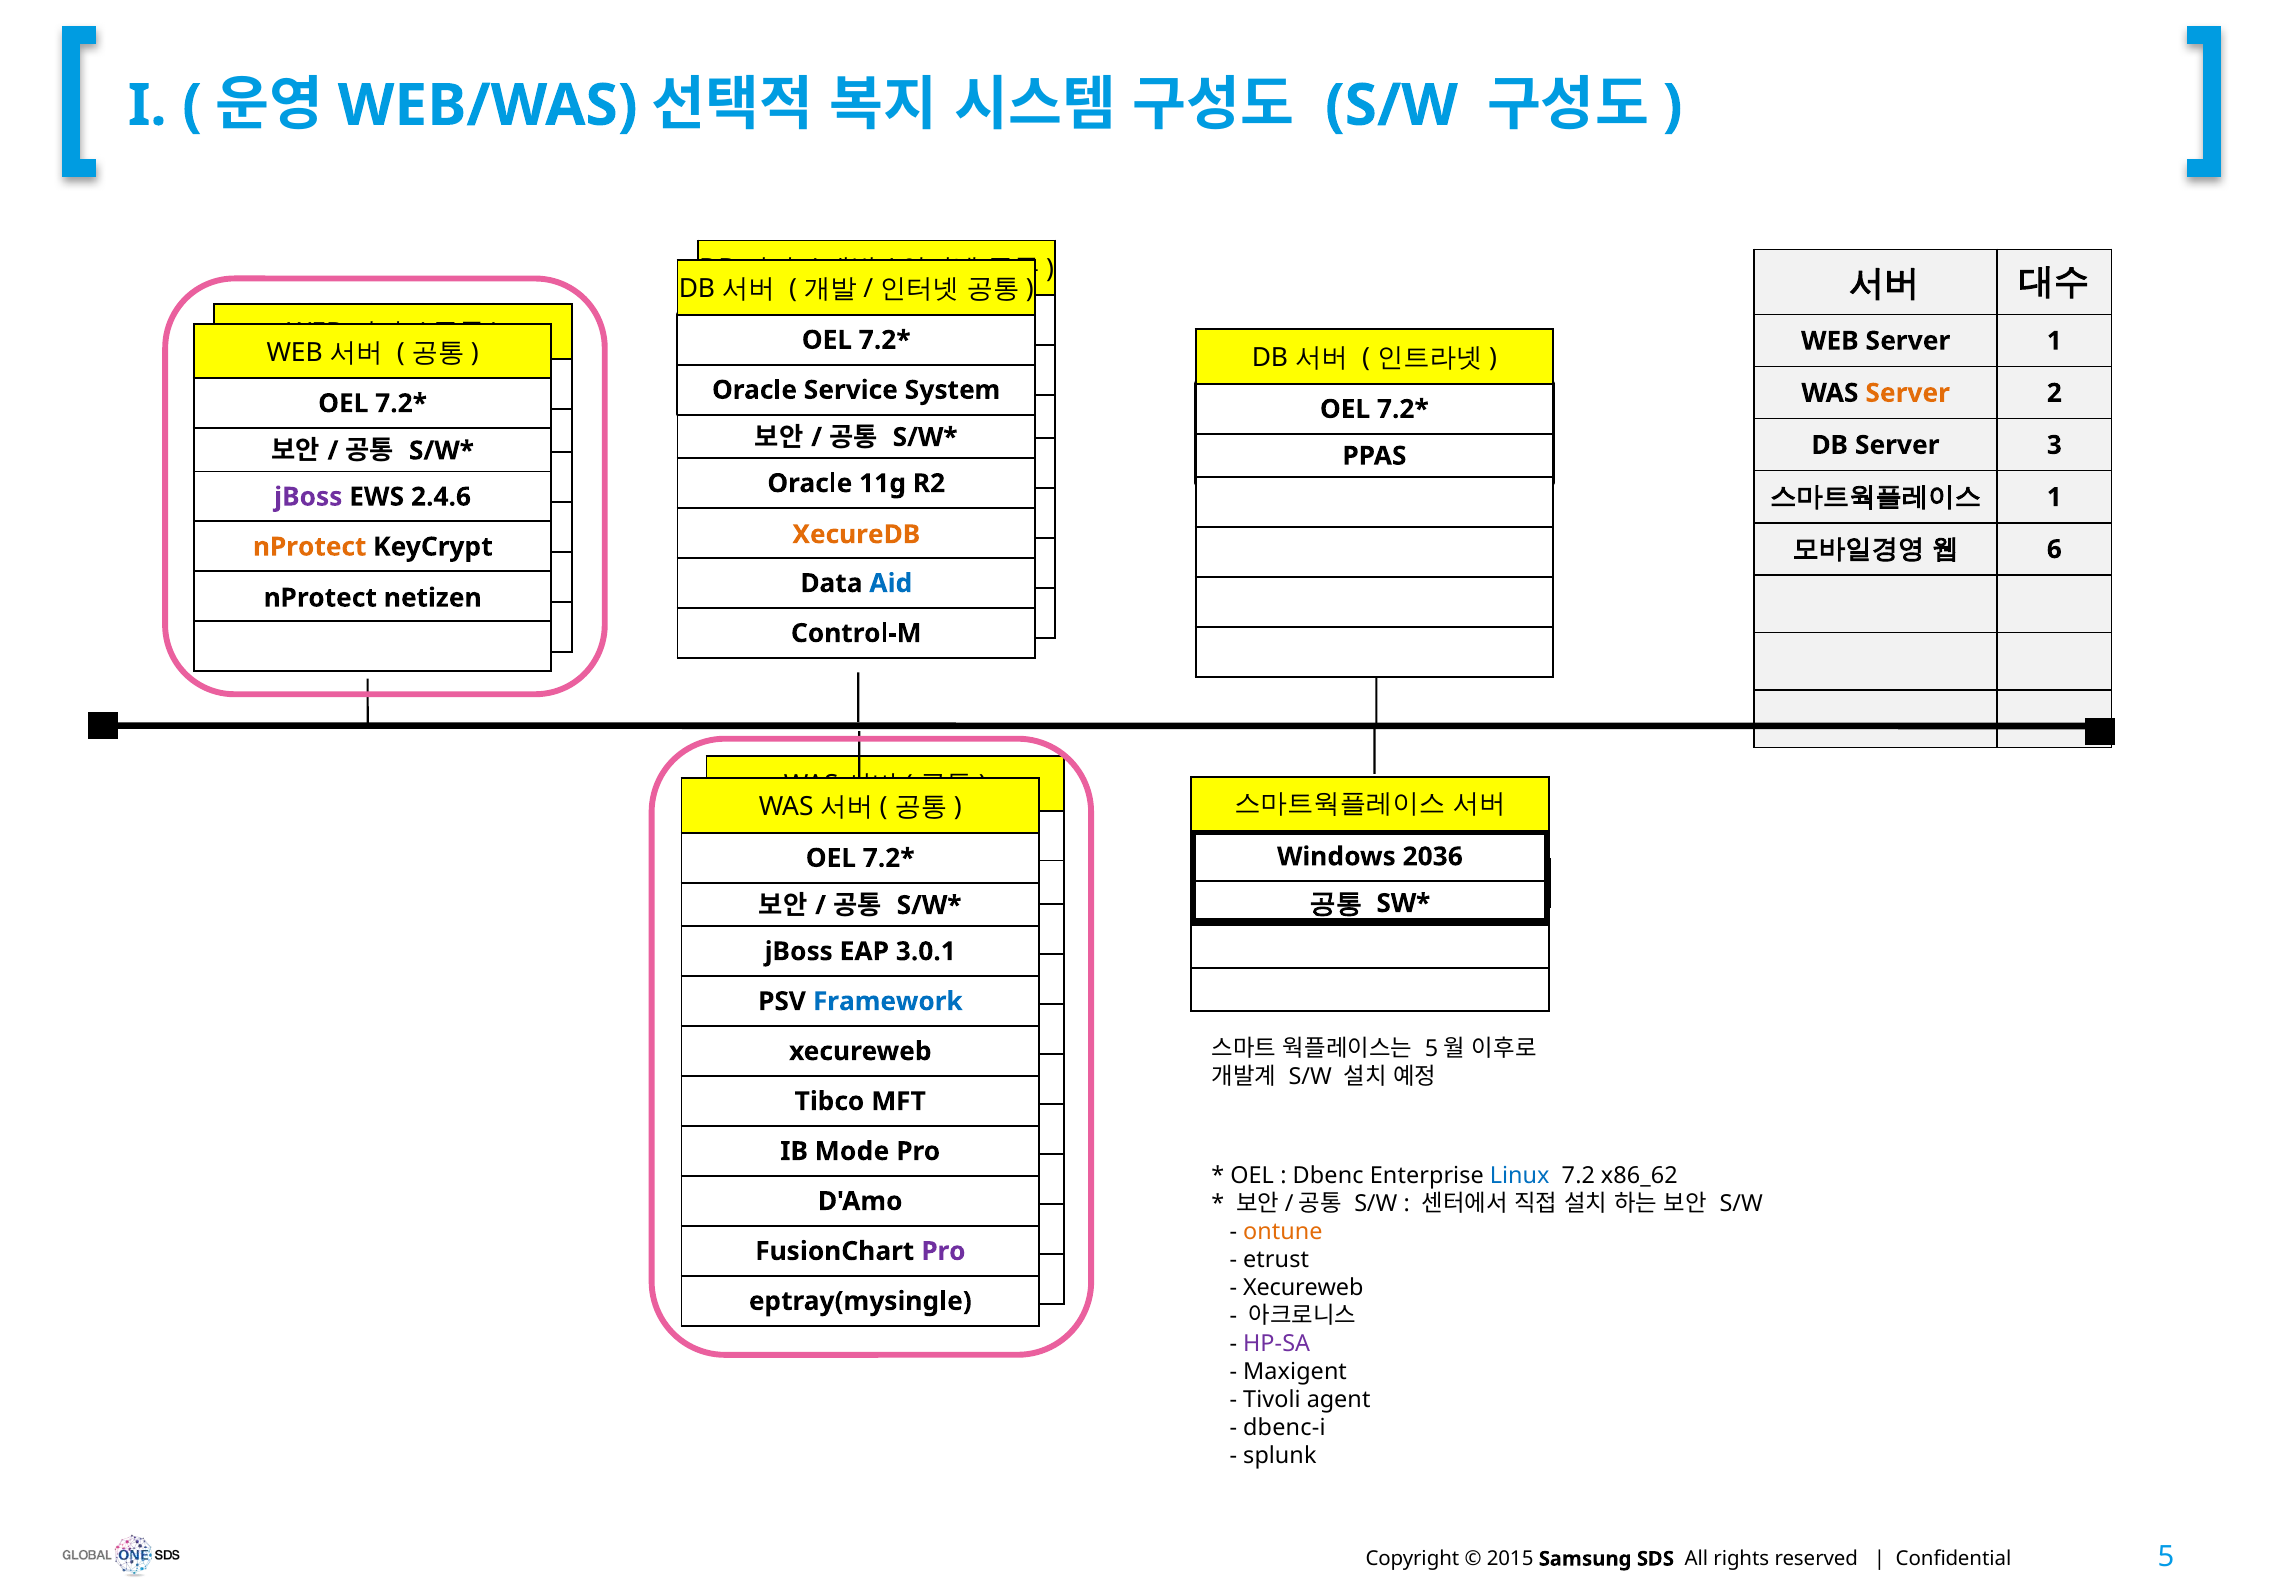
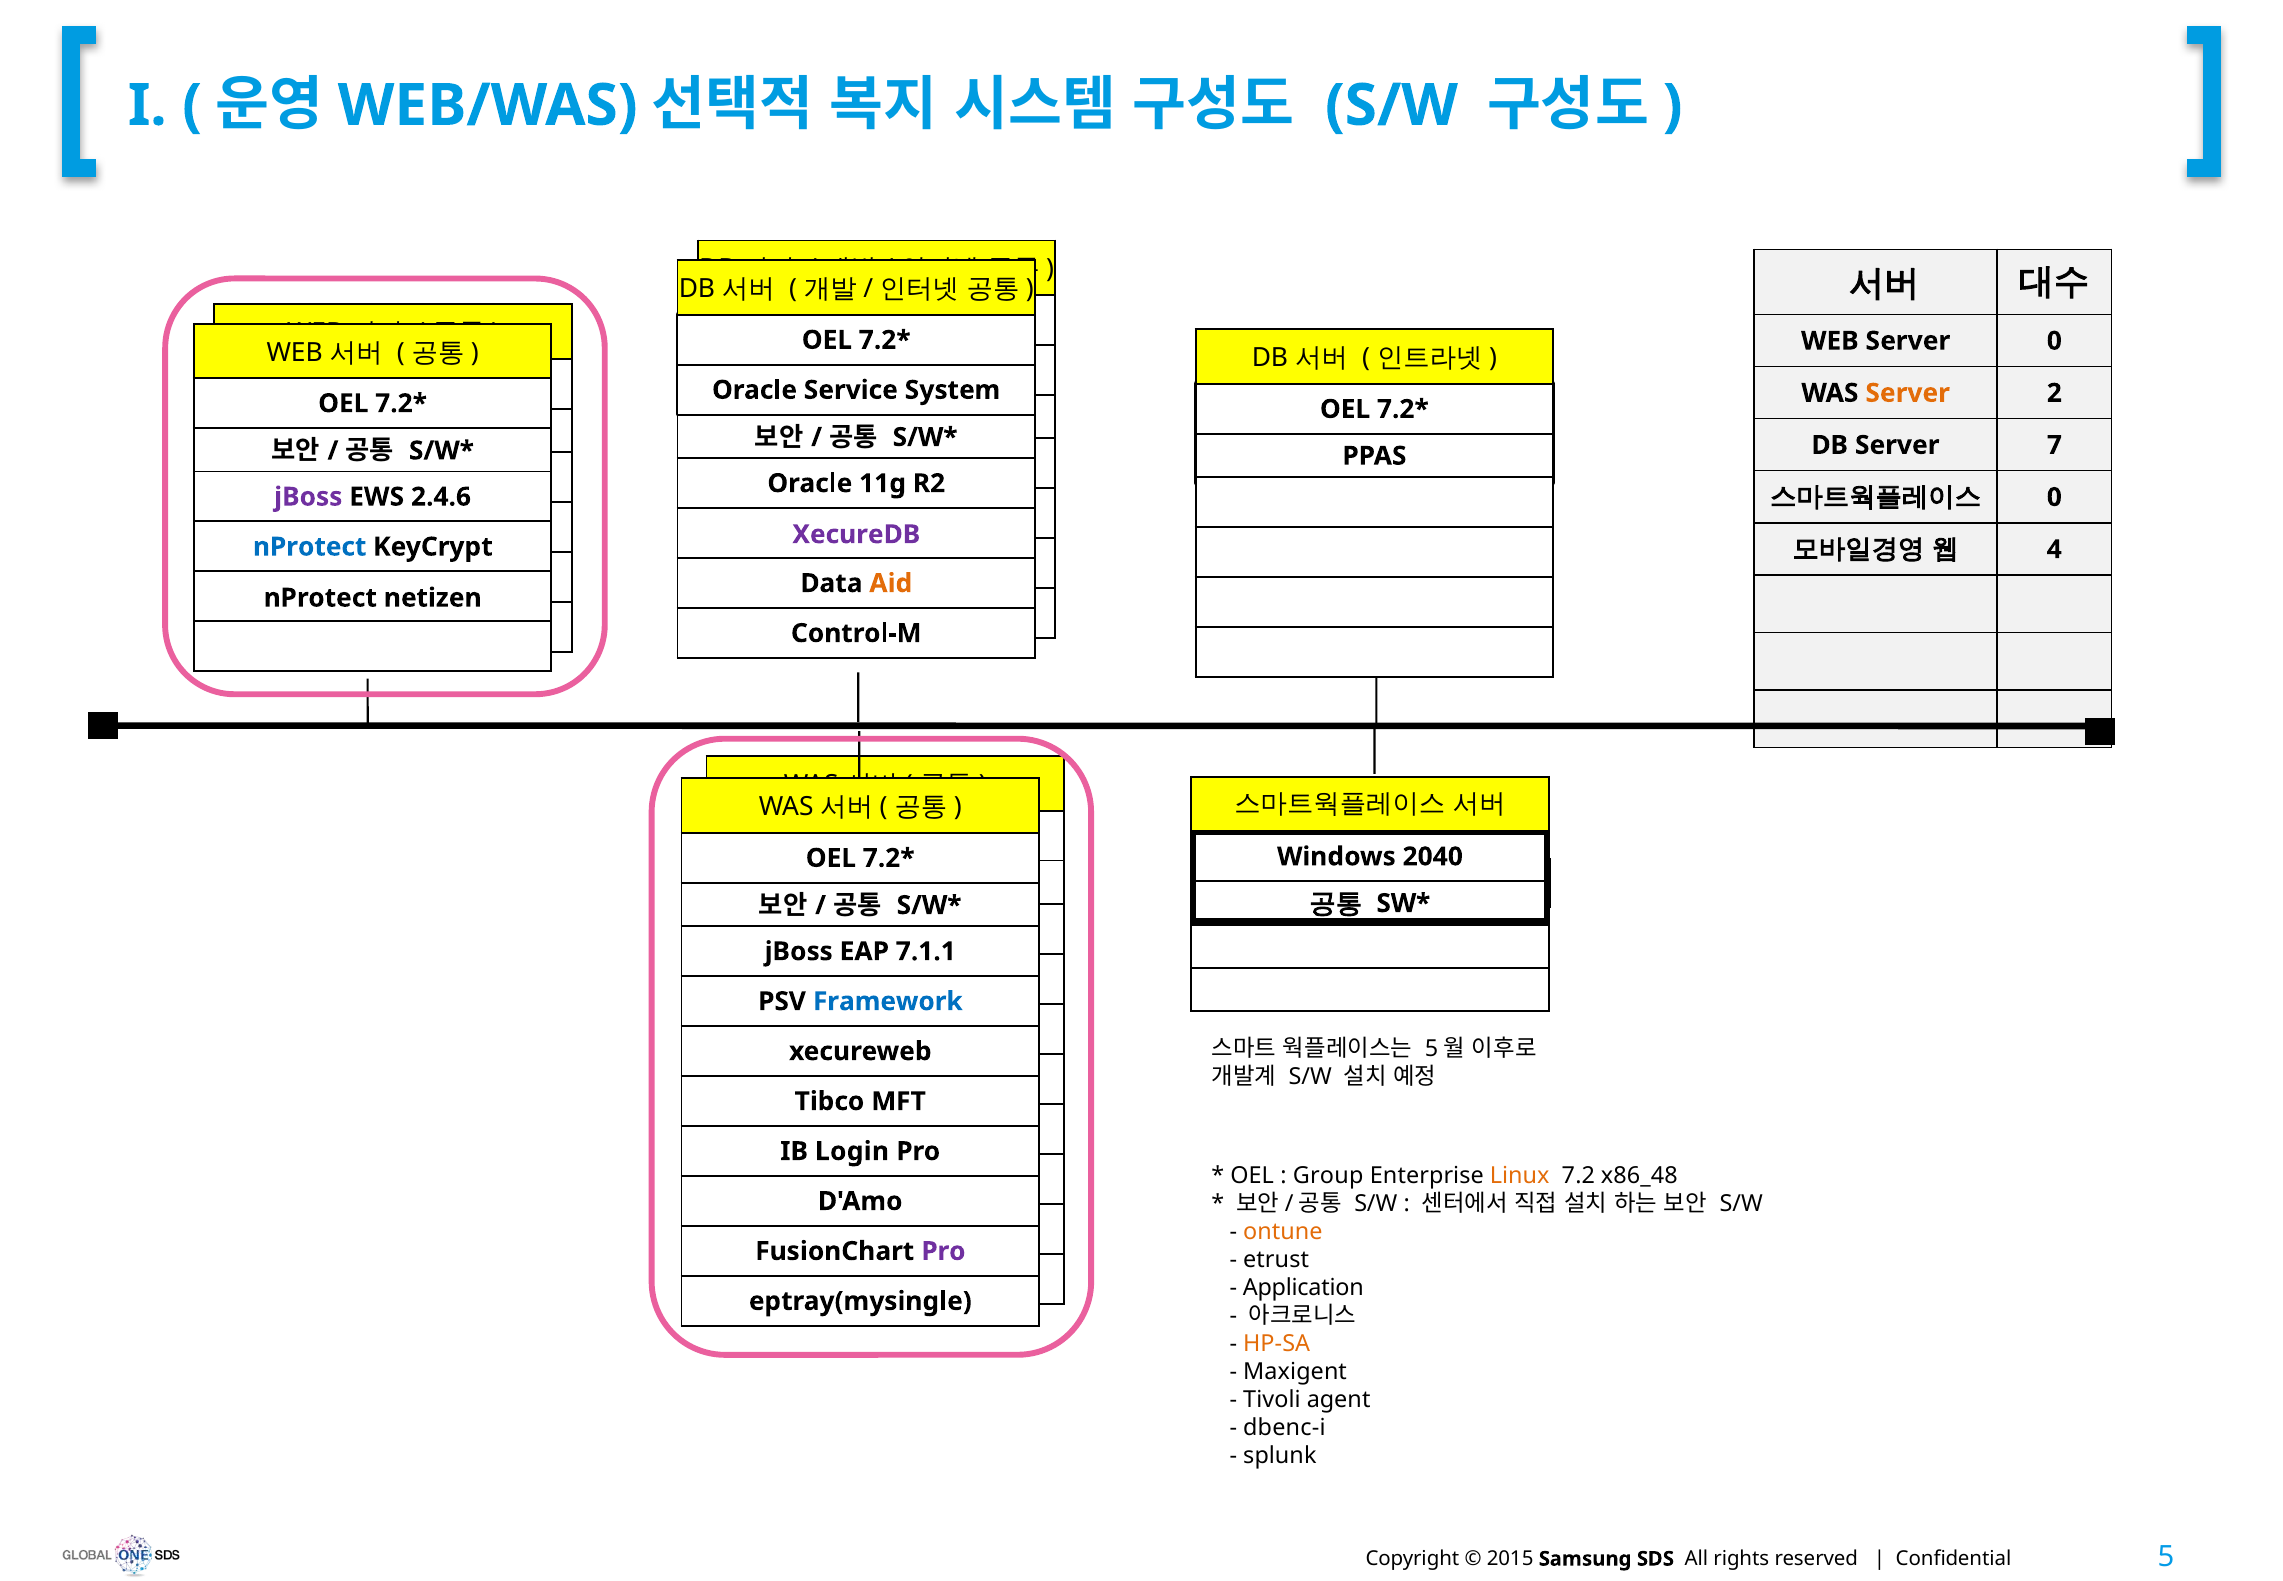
Server 1: 1 -> 0
3: 3 -> 7
1 at (2054, 497): 1 -> 0
XecureDB at (856, 534) colour: orange -> purple
6: 6 -> 4
nProtect at (310, 547) colour: orange -> blue
Aid at (891, 583) colour: blue -> orange
2036: 2036 -> 2040
3.0.1: 3.0.1 -> 7.1.1
Mode: Mode -> Login
Dbenc: Dbenc -> Group
Linux colour: blue -> orange
x86_62: x86_62 -> x86_48
Xecureweb at (1303, 1287): Xecureweb -> Application
HP-SA colour: purple -> orange
